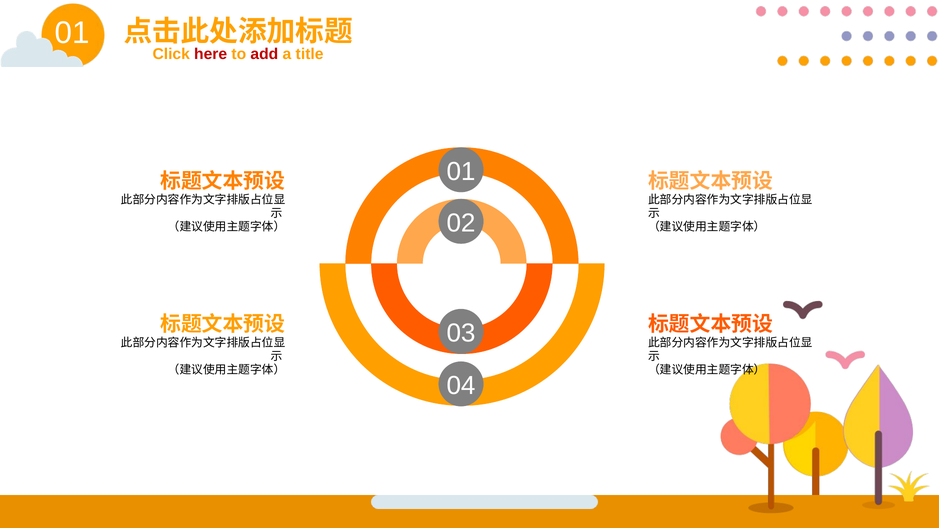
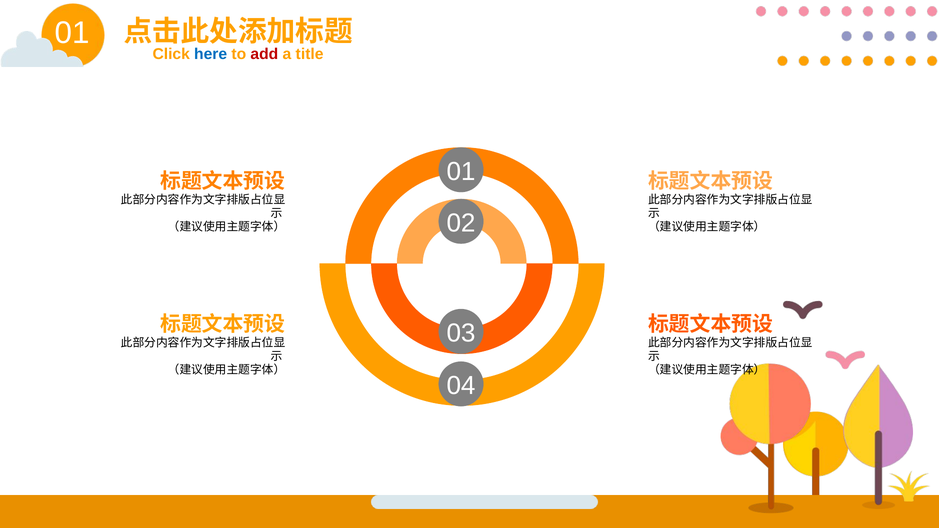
here colour: red -> blue
